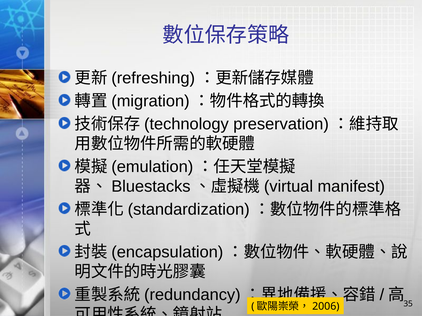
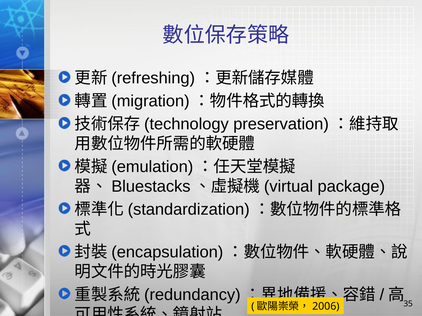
manifest: manifest -> package
